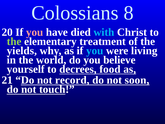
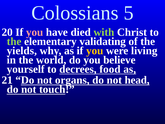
8: 8 -> 5
with colour: light blue -> light green
treatment: treatment -> validating
you at (95, 51) colour: light blue -> yellow
record: record -> organs
soon: soon -> head
